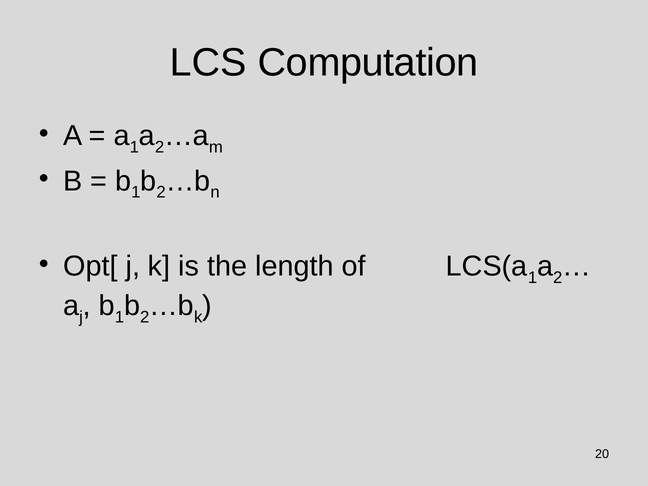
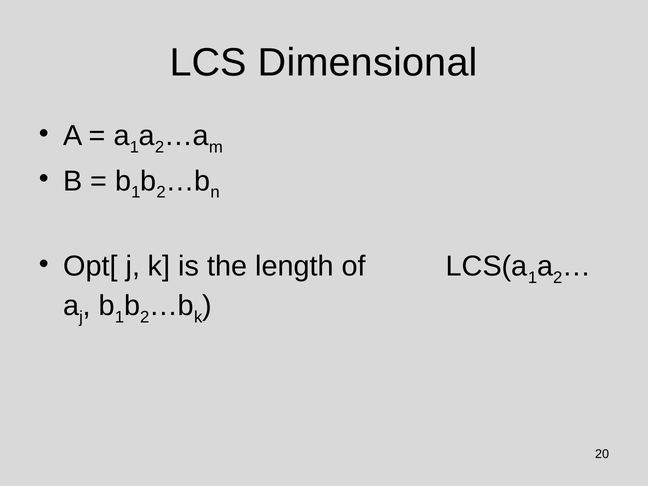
Computation: Computation -> Dimensional
